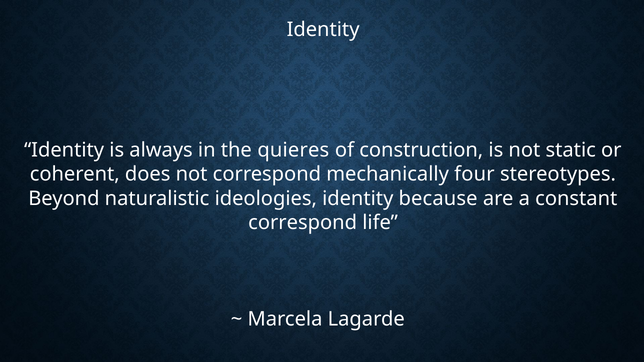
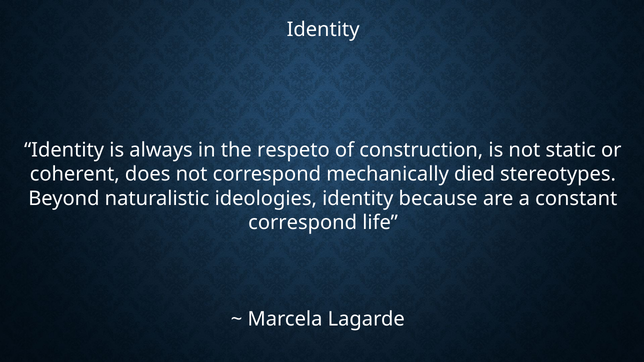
quieres: quieres -> respeto
four: four -> died
